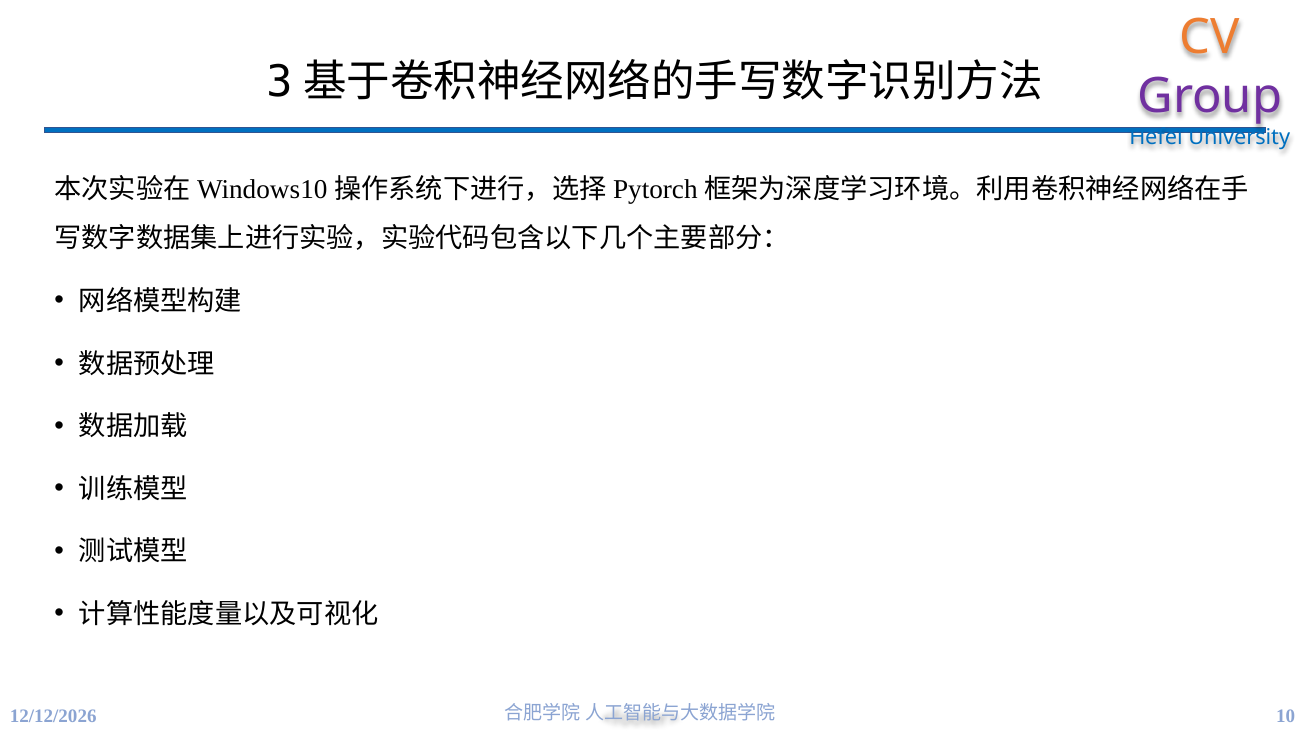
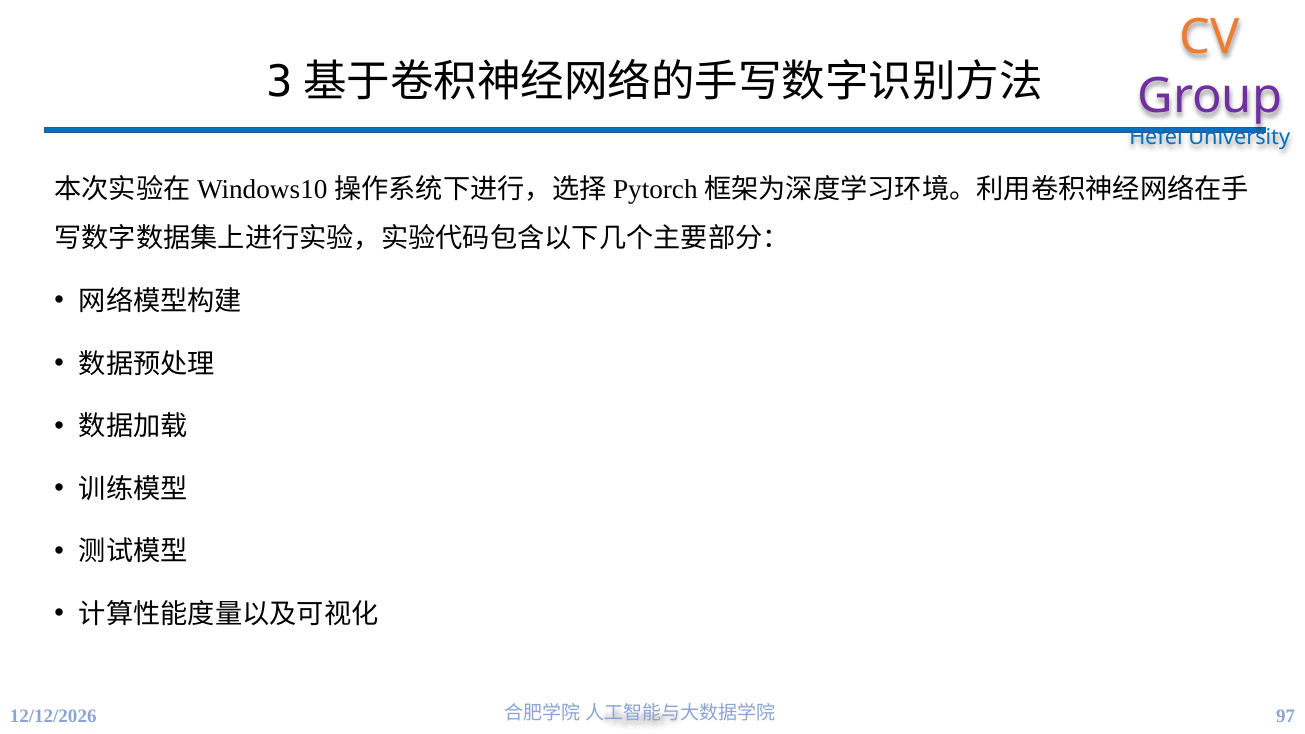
10: 10 -> 97
